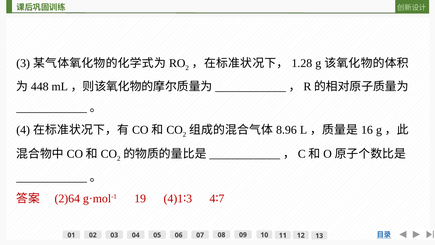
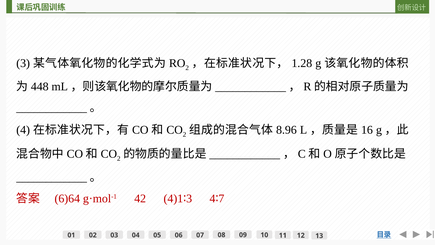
2)64: 2)64 -> 6)64
19: 19 -> 42
